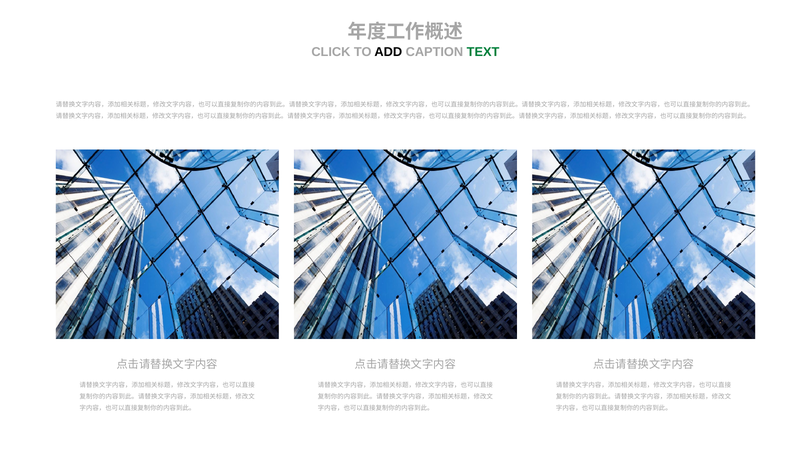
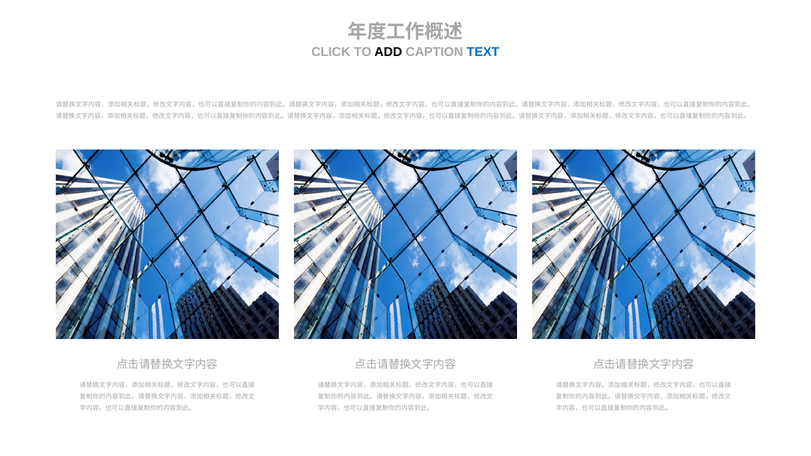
TEXT colour: green -> blue
